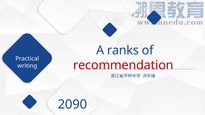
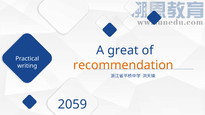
ranks: ranks -> great
recommendation colour: red -> orange
2090: 2090 -> 2059
